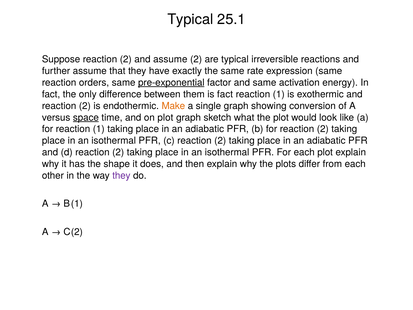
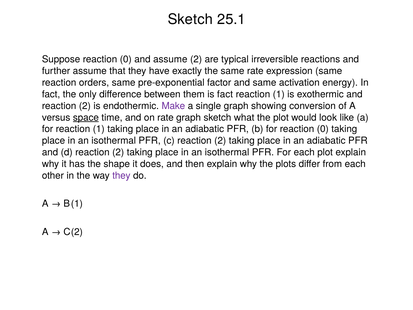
Typical at (190, 19): Typical -> Sketch
Suppose reaction 2: 2 -> 0
pre-exponential underline: present -> none
Make colour: orange -> purple
on plot: plot -> rate
for reaction 2: 2 -> 0
